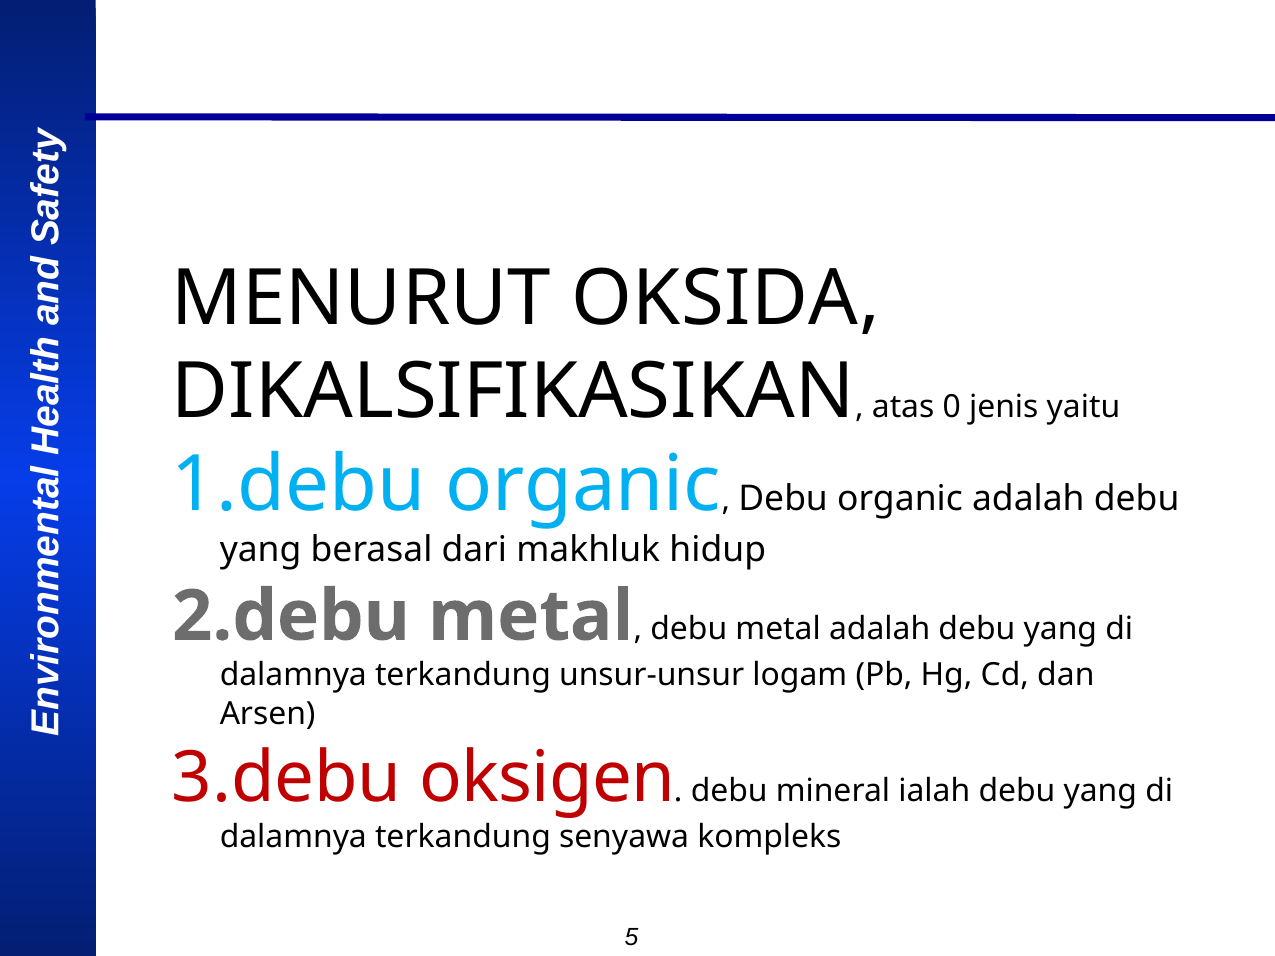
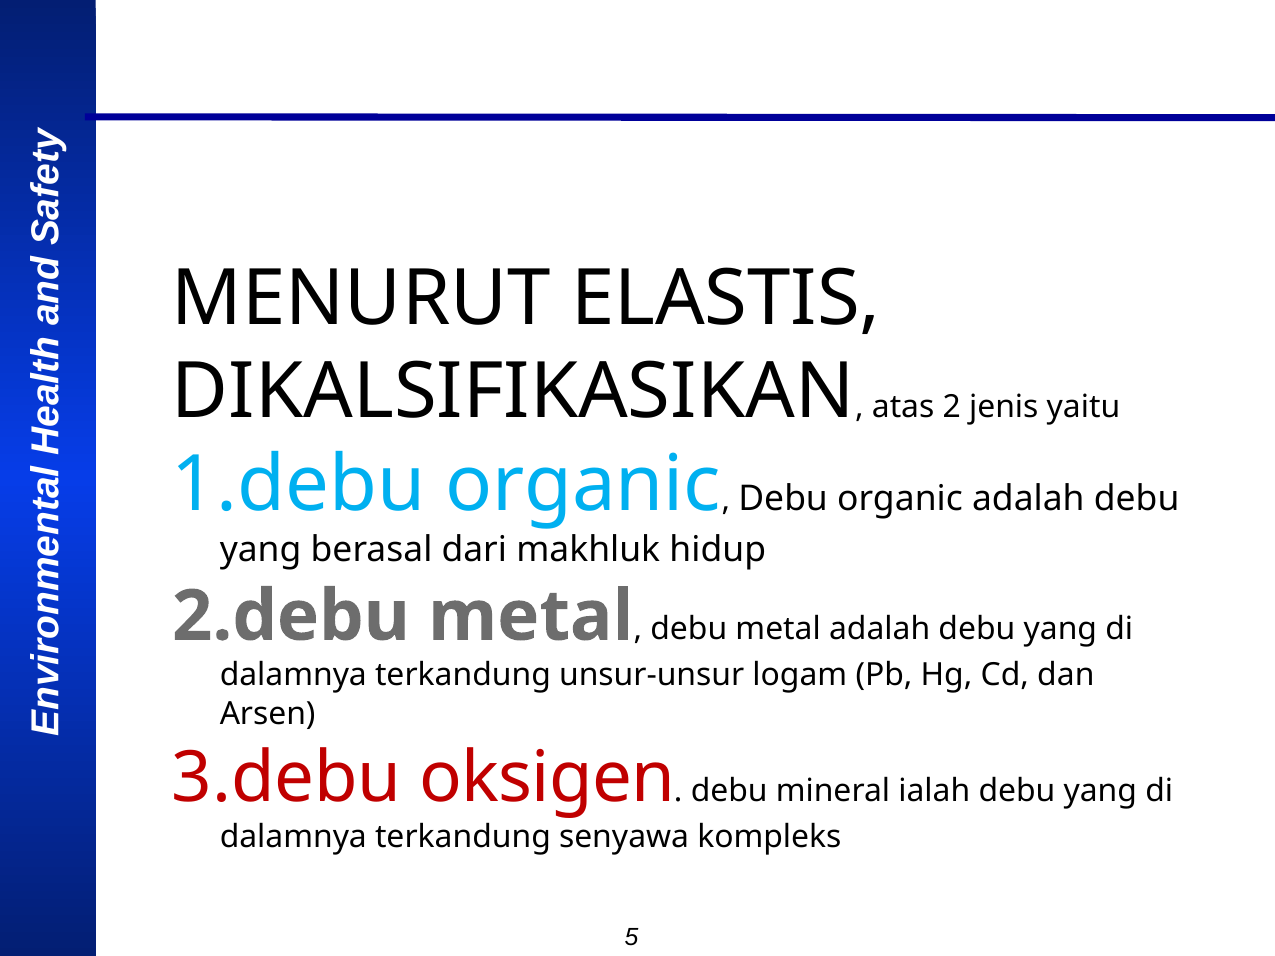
OKSIDA: OKSIDA -> ELASTIS
0: 0 -> 2
